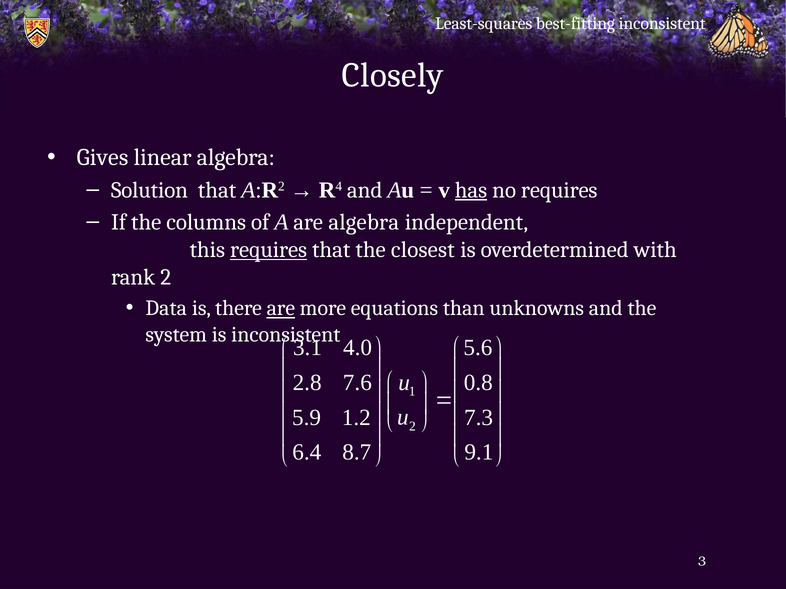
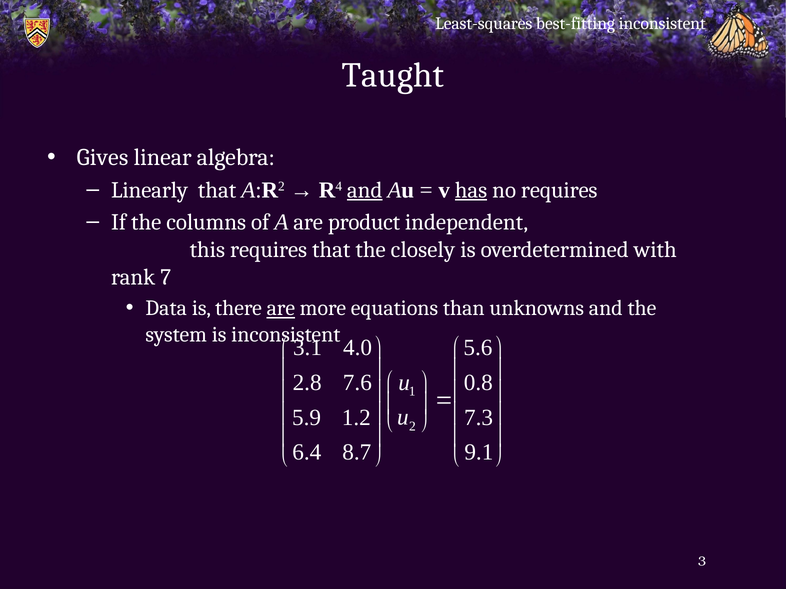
Closely: Closely -> Taught
Solution: Solution -> Linearly
and at (365, 190) underline: none -> present
are algebra: algebra -> product
requires at (269, 250) underline: present -> none
closest: closest -> closely
rank 2: 2 -> 7
